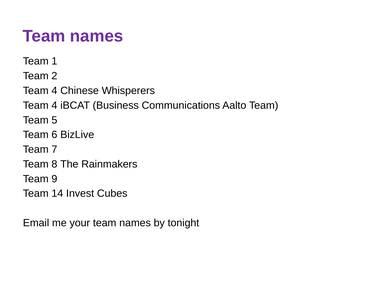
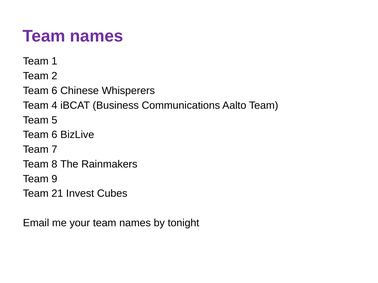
4 at (54, 91): 4 -> 6
14: 14 -> 21
